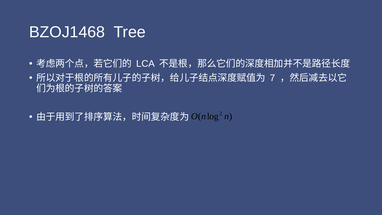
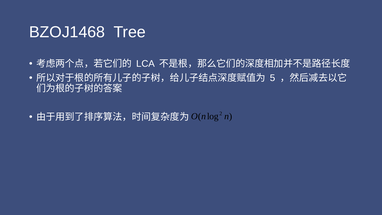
7: 7 -> 5
